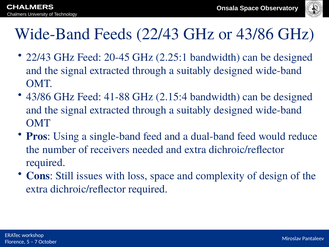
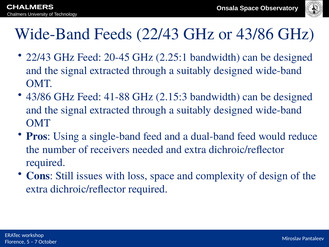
2.15:4: 2.15:4 -> 2.15:3
